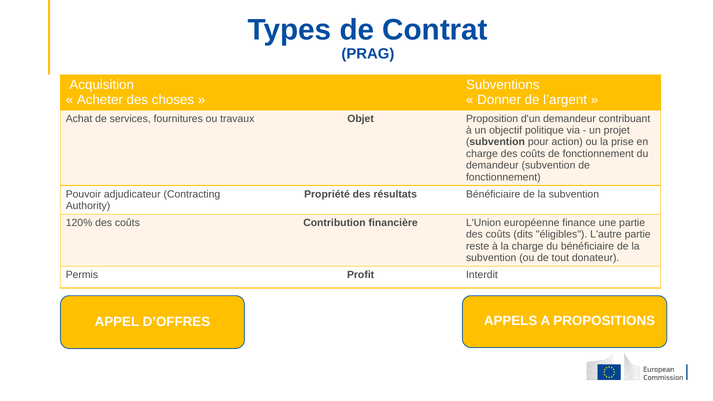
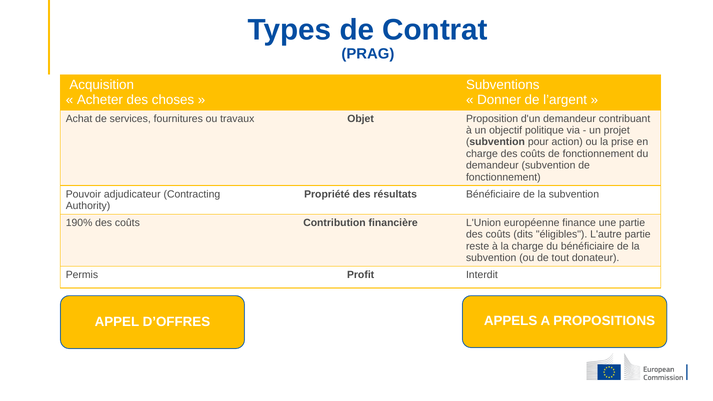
120%: 120% -> 190%
